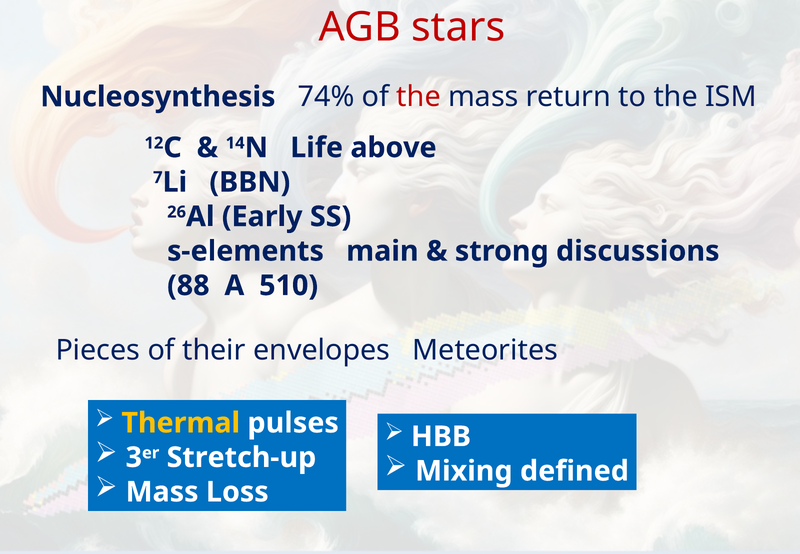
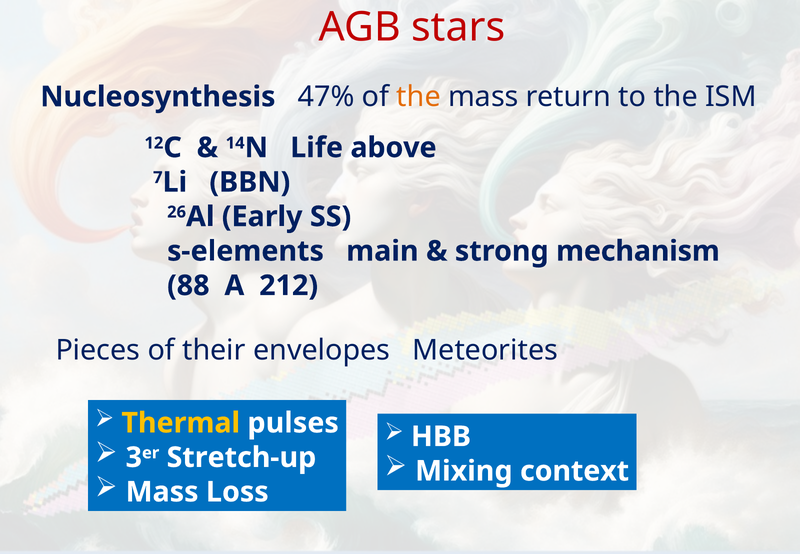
74%: 74% -> 47%
the at (419, 97) colour: red -> orange
discussions: discussions -> mechanism
510: 510 -> 212
defined: defined -> context
